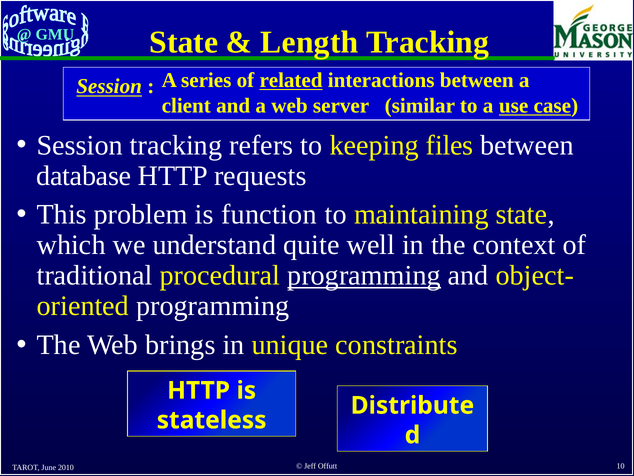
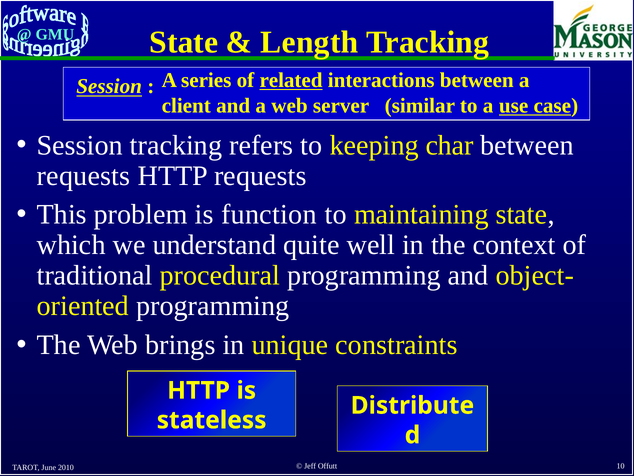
files: files -> char
database at (84, 176): database -> requests
programming at (364, 275) underline: present -> none
